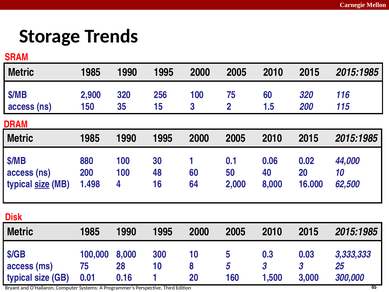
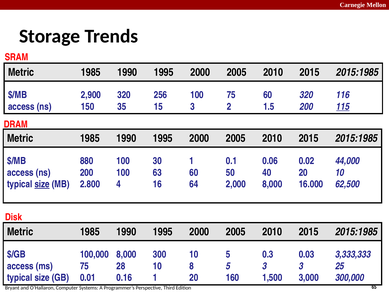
115 underline: none -> present
48: 48 -> 63
1.498: 1.498 -> 2.800
